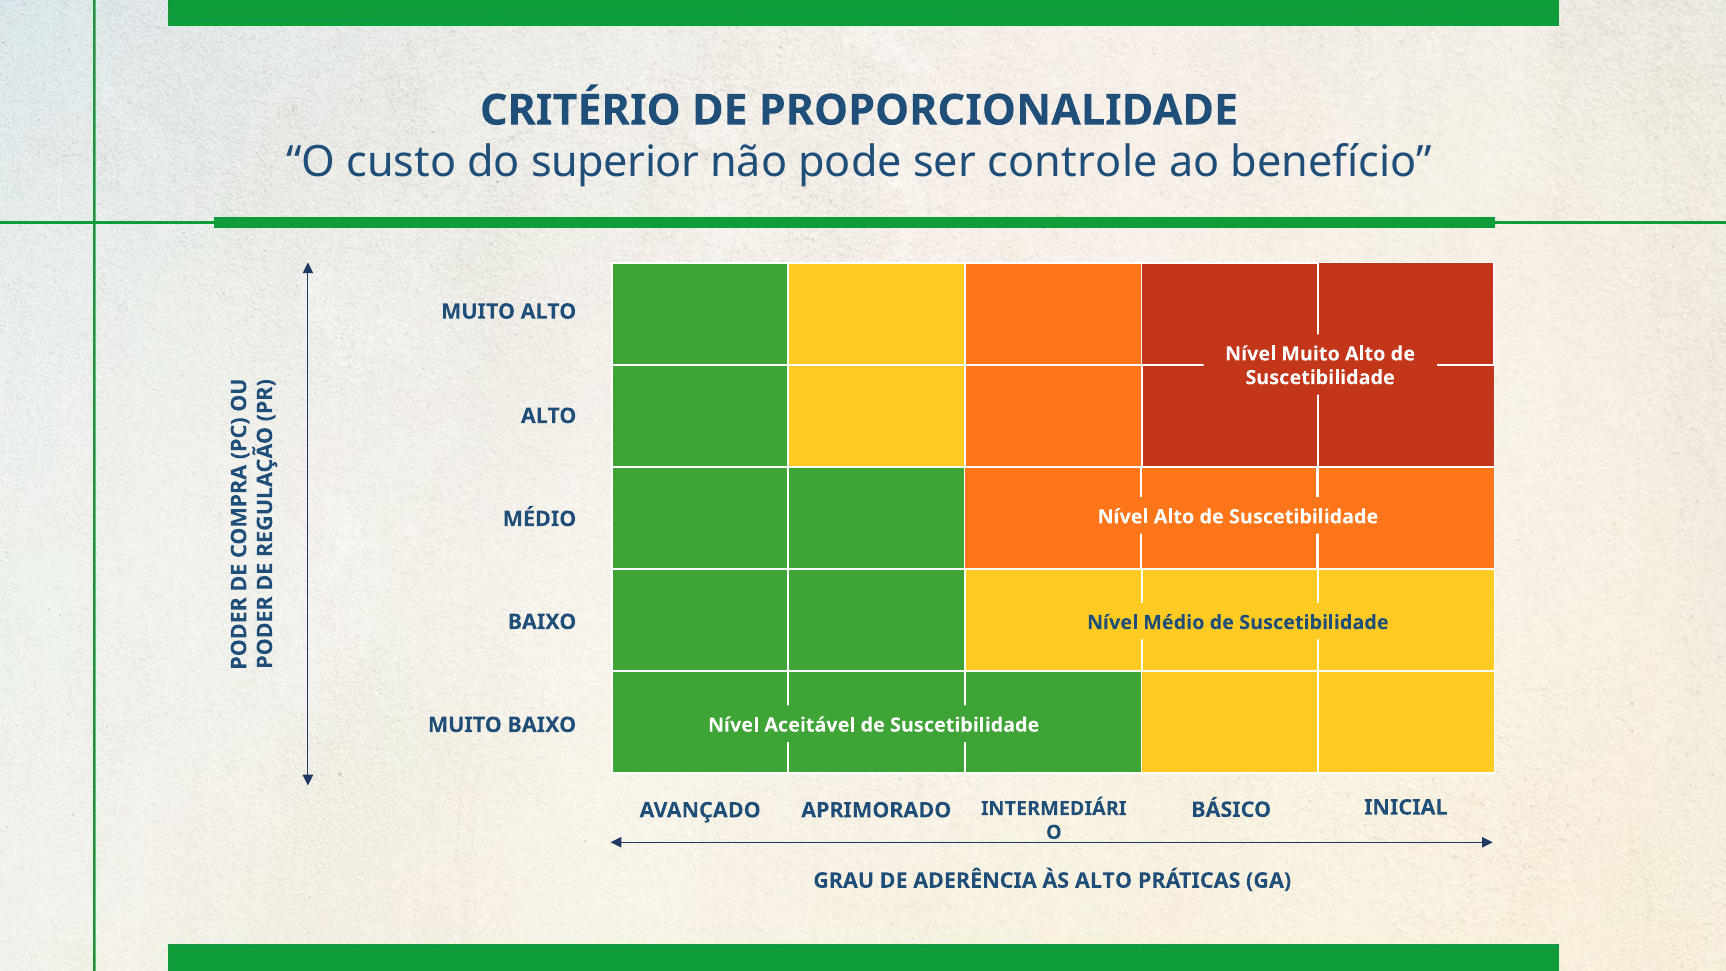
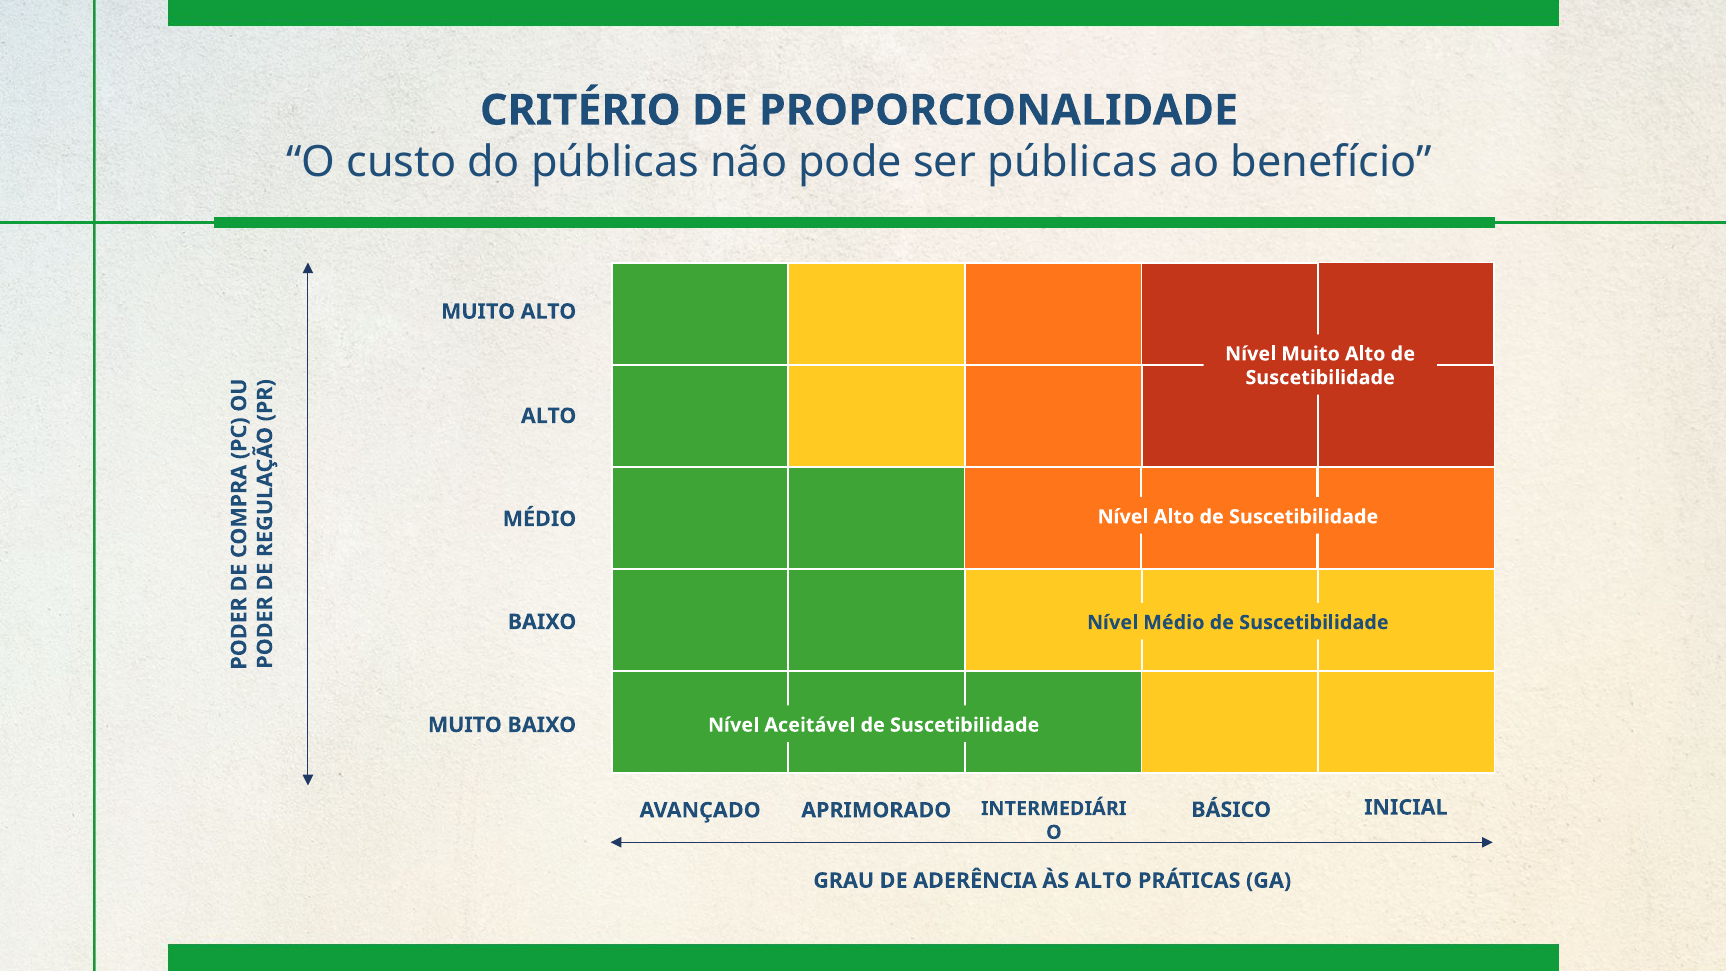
do superior: superior -> públicas
ser controle: controle -> públicas
